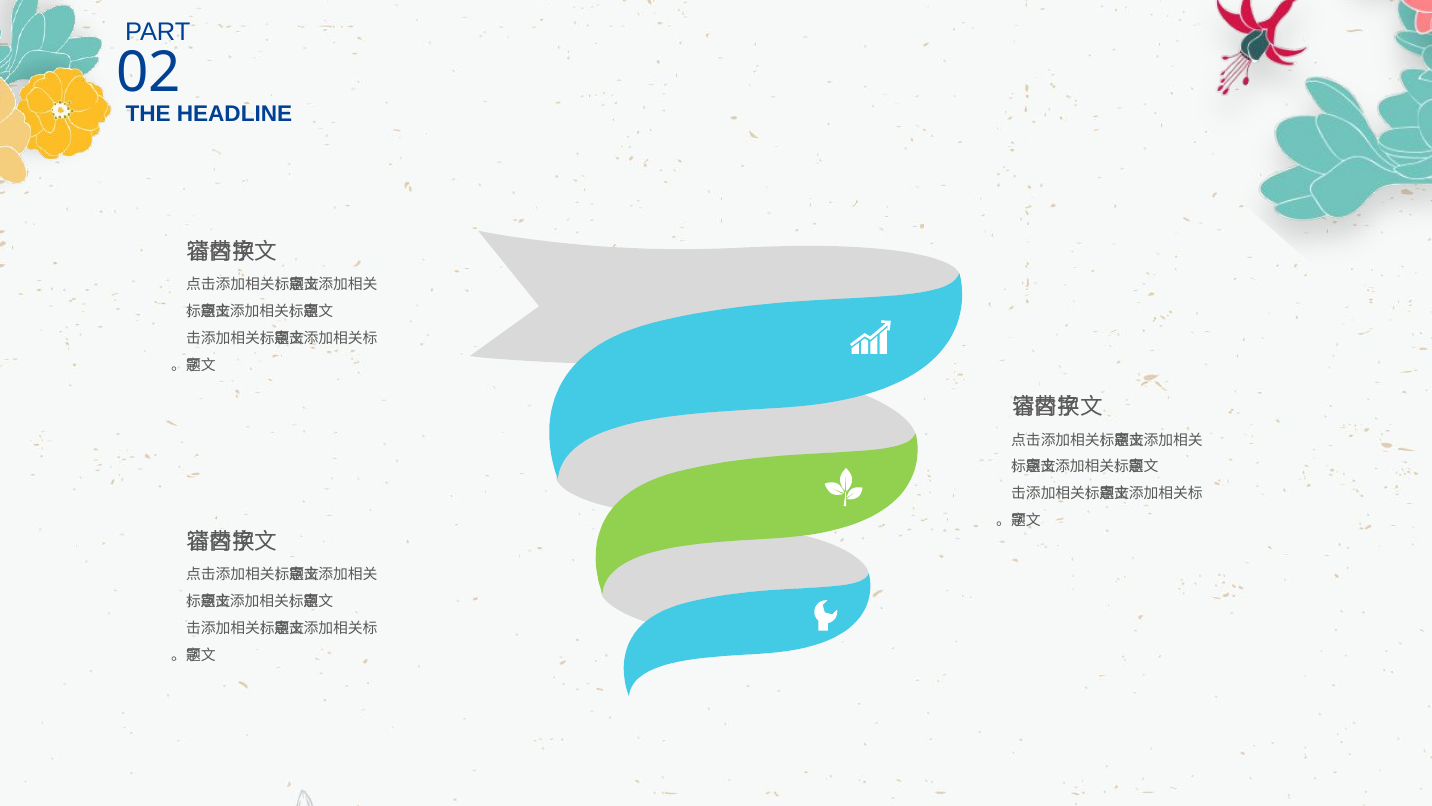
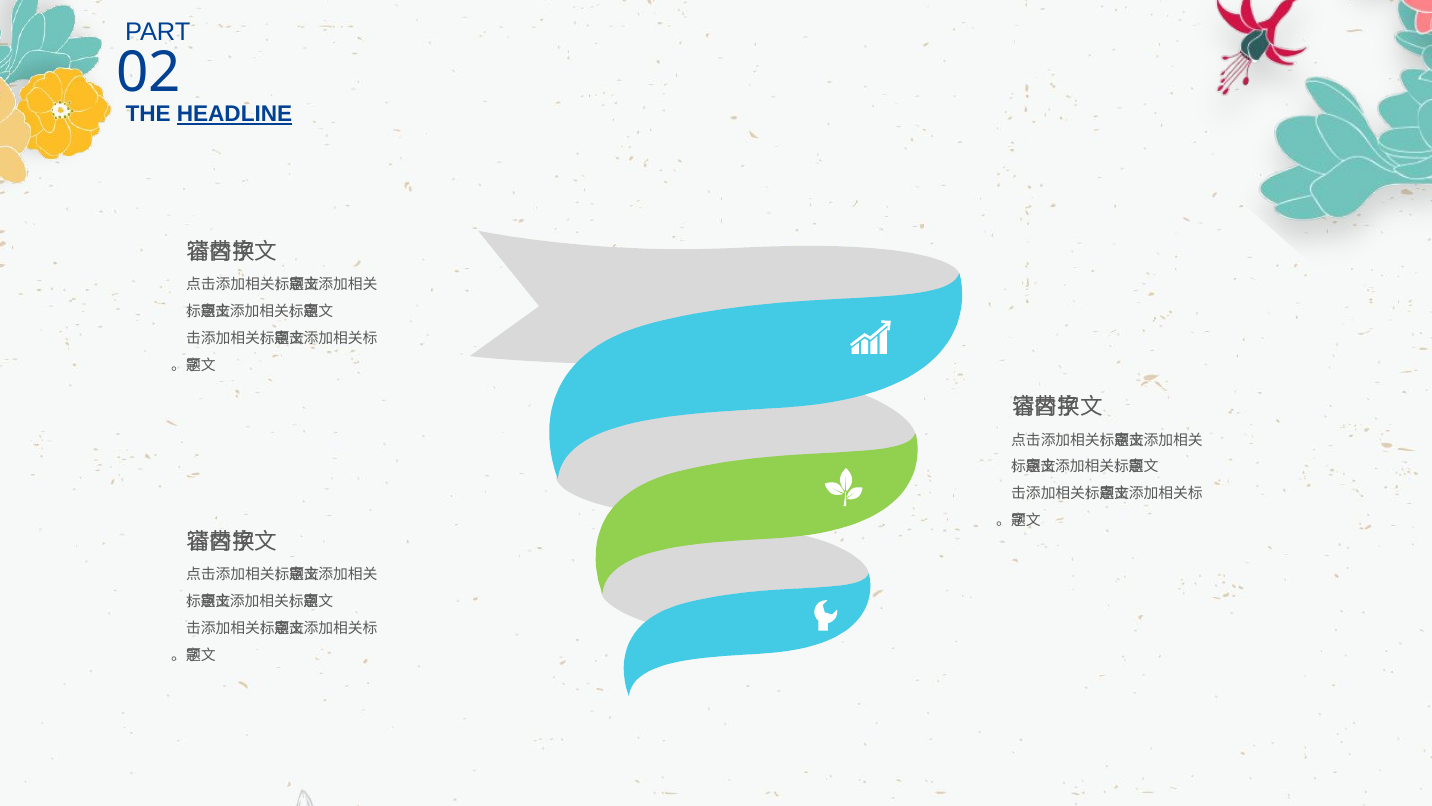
HEADLINE underline: none -> present
